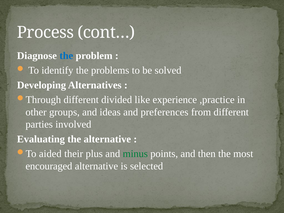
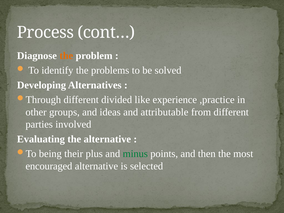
the at (66, 56) colour: blue -> orange
preferences: preferences -> attributable
aided: aided -> being
